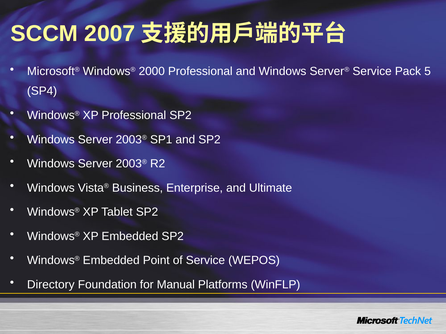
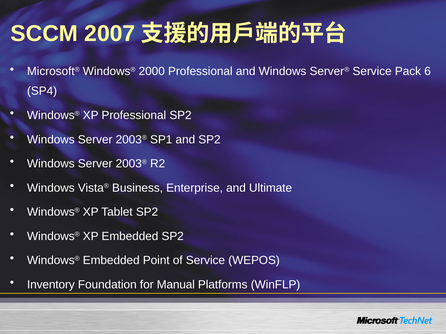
5: 5 -> 6
Directory: Directory -> Inventory
